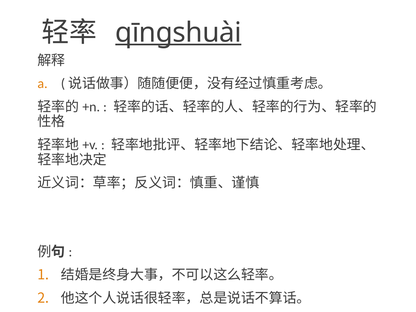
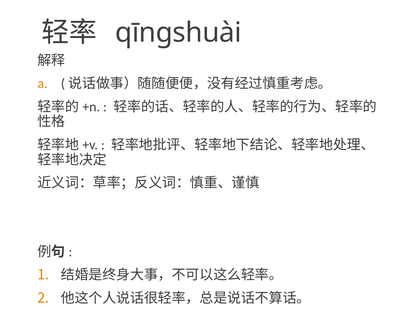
qīngshuài underline: present -> none
